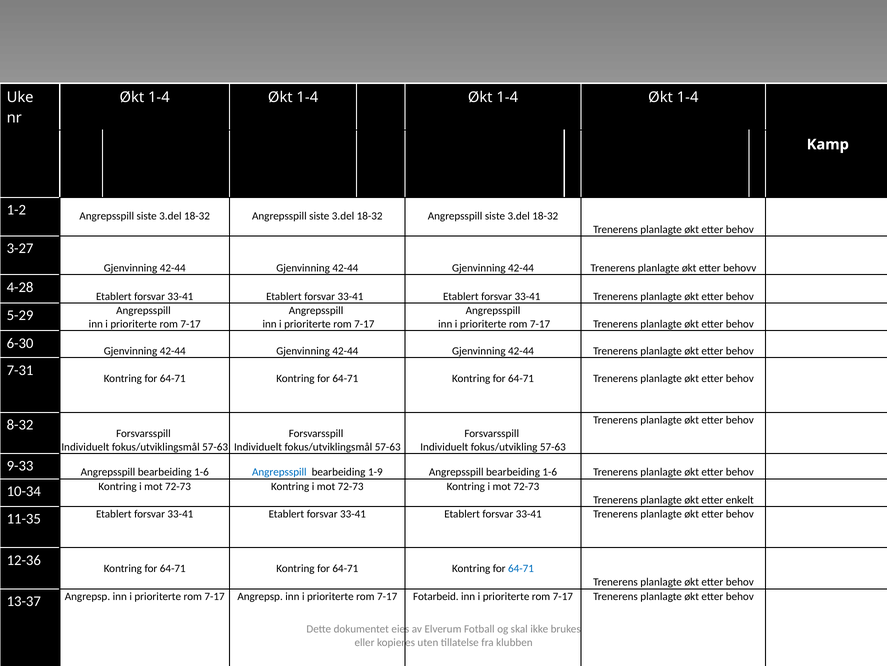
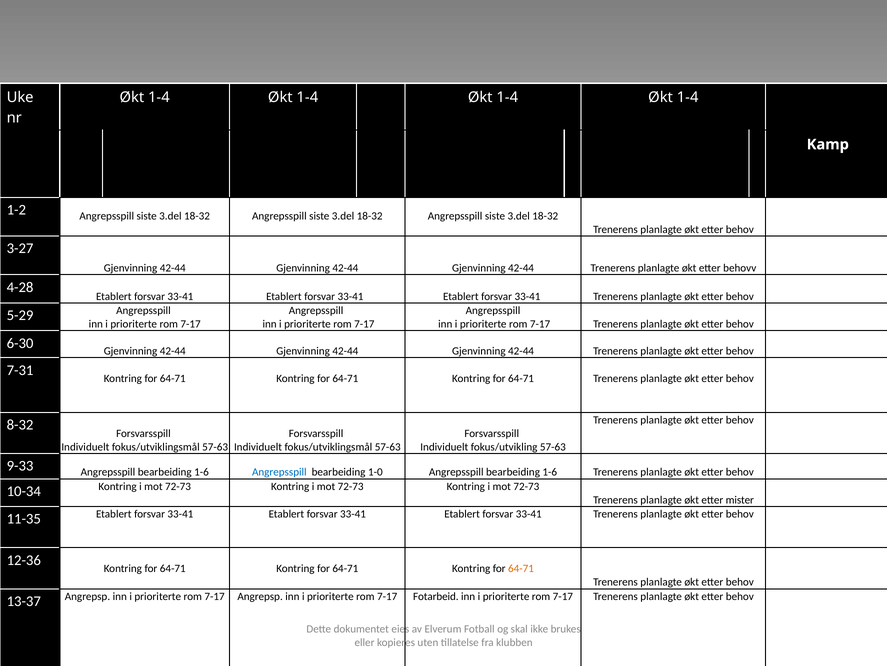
1-9: 1-9 -> 1-0
enkelt: enkelt -> mister
64-71 at (521, 568) colour: blue -> orange
